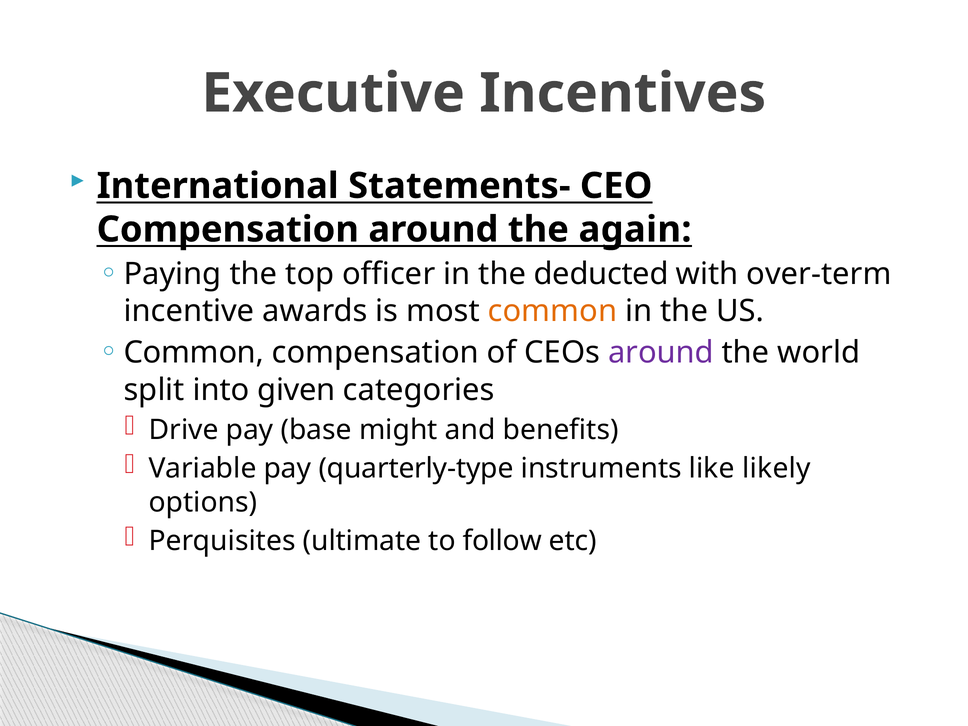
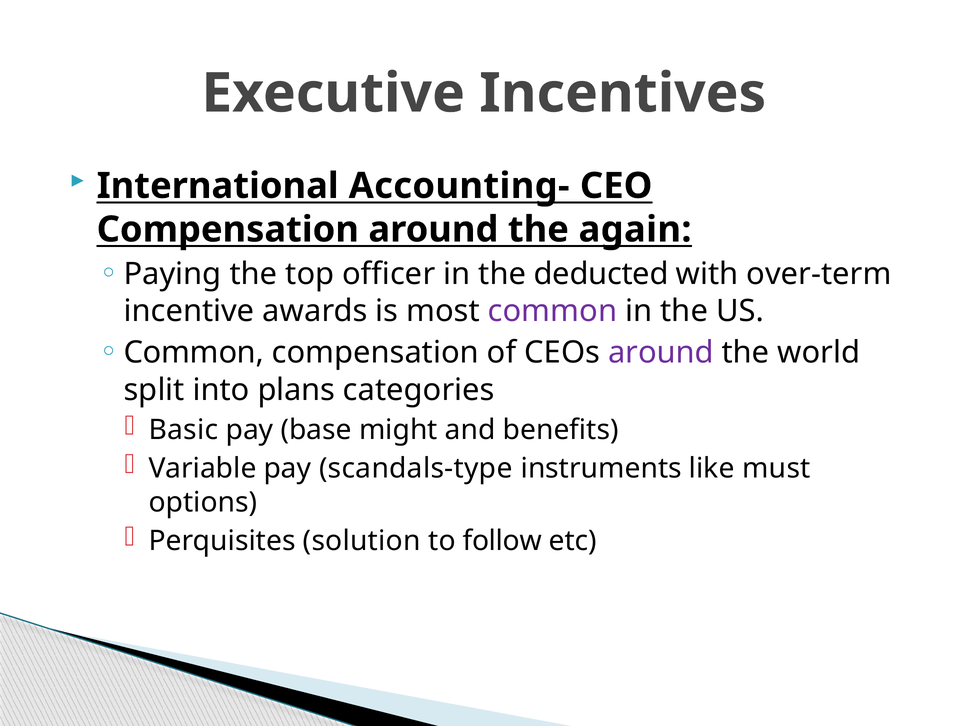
Statements-: Statements- -> Accounting-
common at (552, 311) colour: orange -> purple
given: given -> plans
Drive: Drive -> Basic
quarterly-type: quarterly-type -> scandals-type
likely: likely -> must
ultimate: ultimate -> solution
